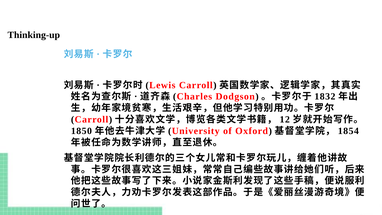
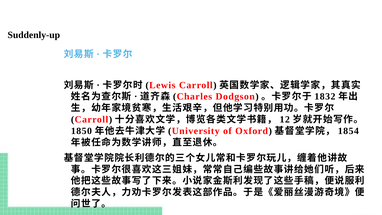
Thinking-up: Thinking-up -> Suddenly-up
